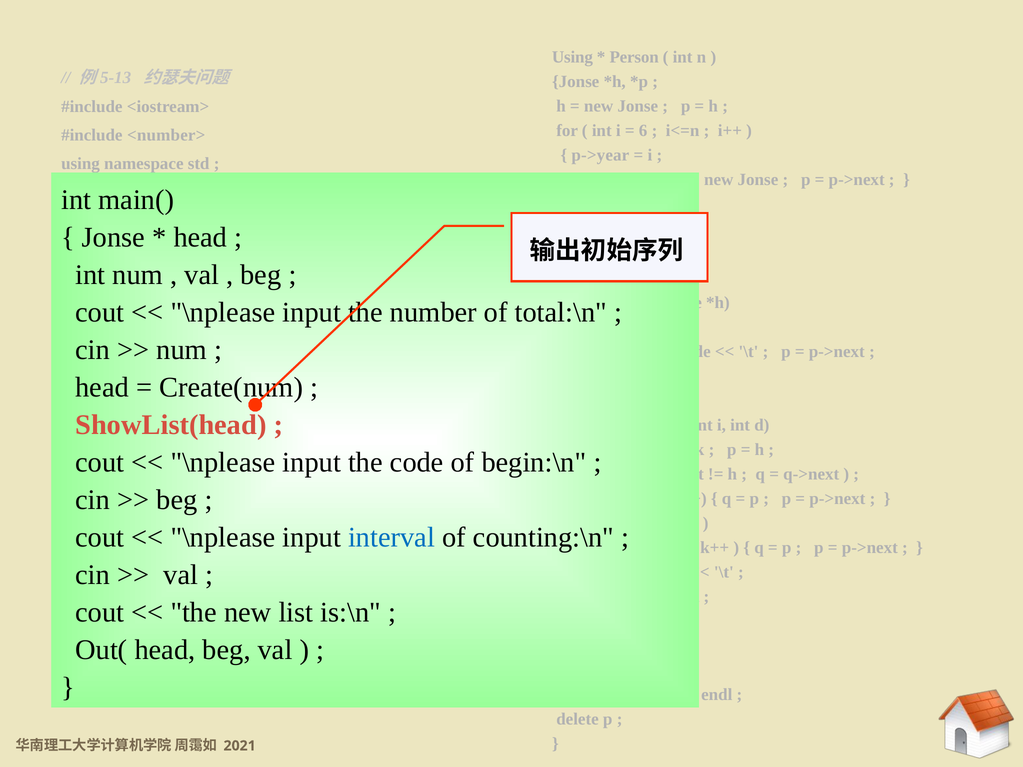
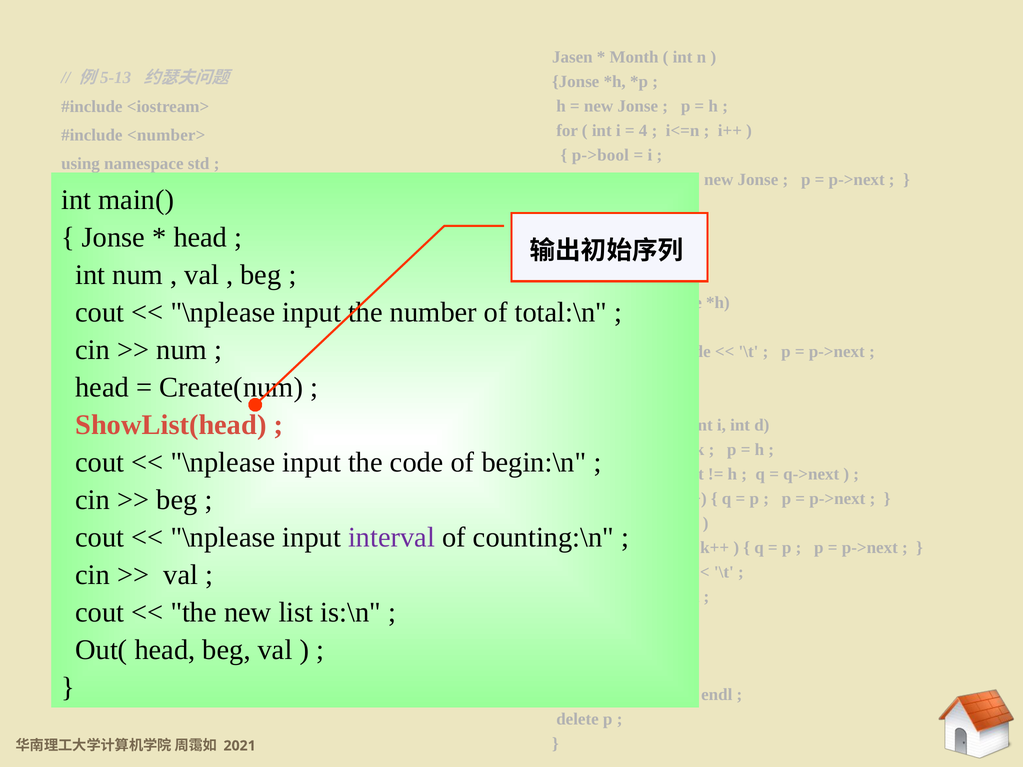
Using at (572, 57): Using -> Jasen
Person: Person -> Month
6: 6 -> 4
p->year: p->year -> p->bool
interval at (391, 538) colour: blue -> purple
